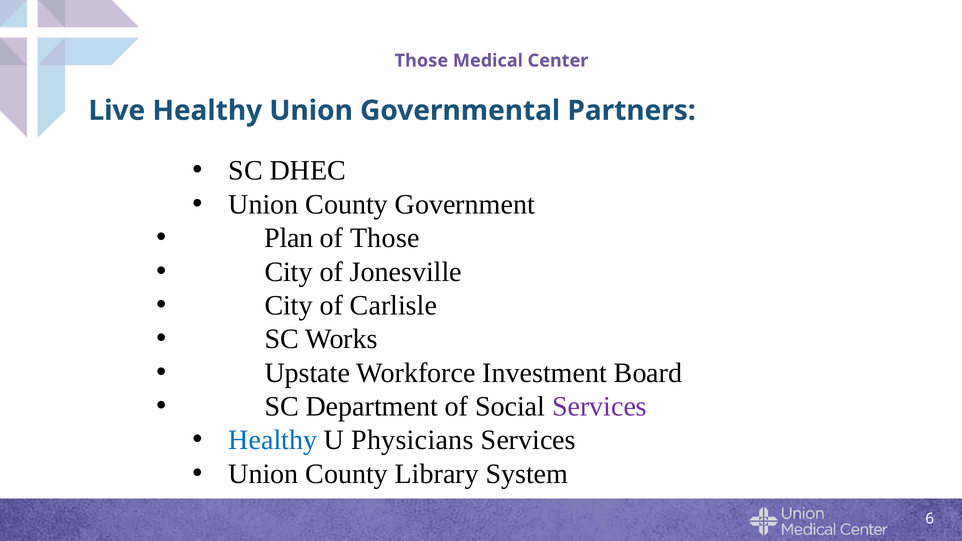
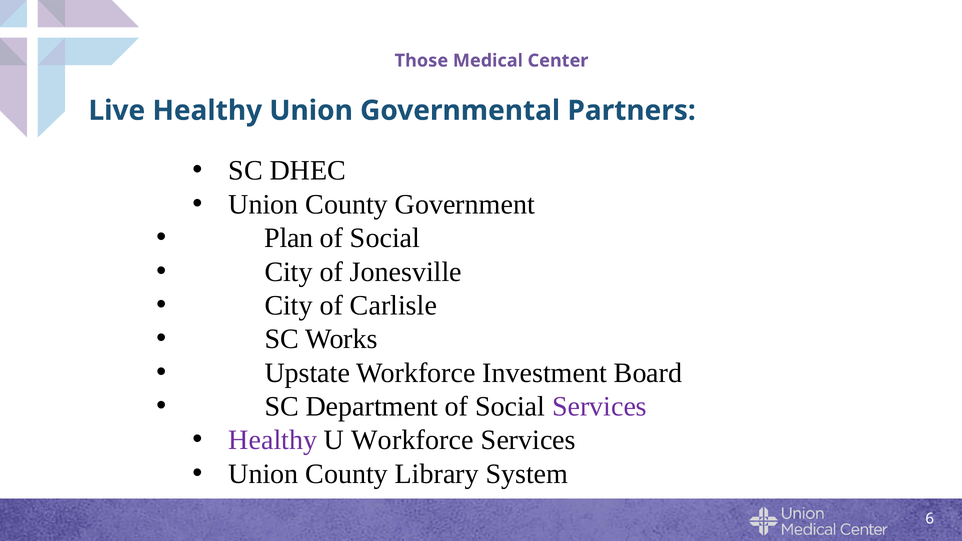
Those at (385, 238): Those -> Social
Healthy at (273, 440) colour: blue -> purple
U Physicians: Physicians -> Workforce
